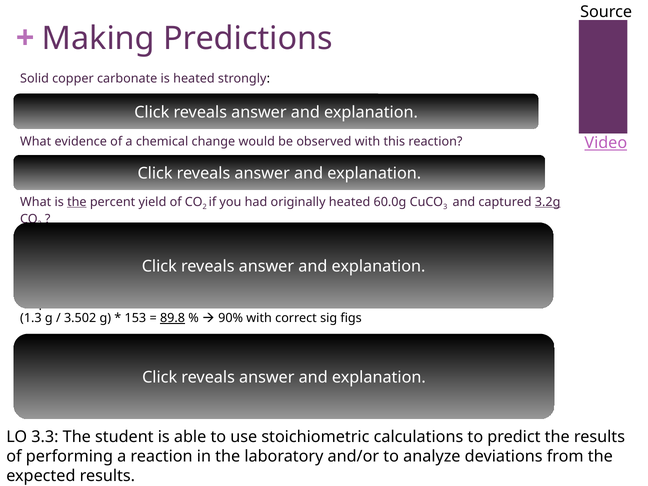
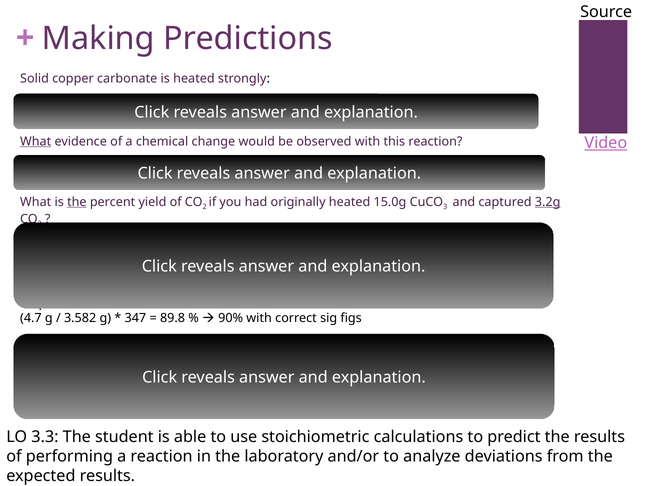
What at (36, 141) underline: none -> present
60.0g: 60.0g -> 15.0g
1.3: 1.3 -> 4.7
3.502: 3.502 -> 3.582
153: 153 -> 347
89.8 underline: present -> none
